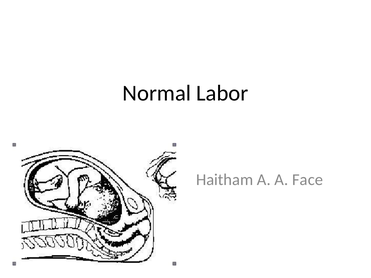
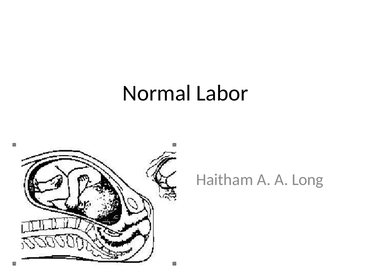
Face: Face -> Long
